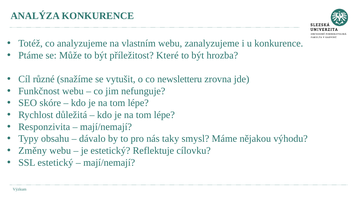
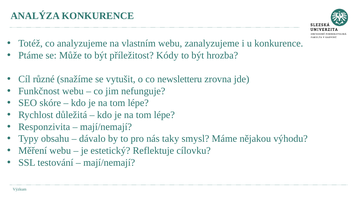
Které: Které -> Kódy
Změny: Změny -> Měření
SSL estetický: estetický -> testování
